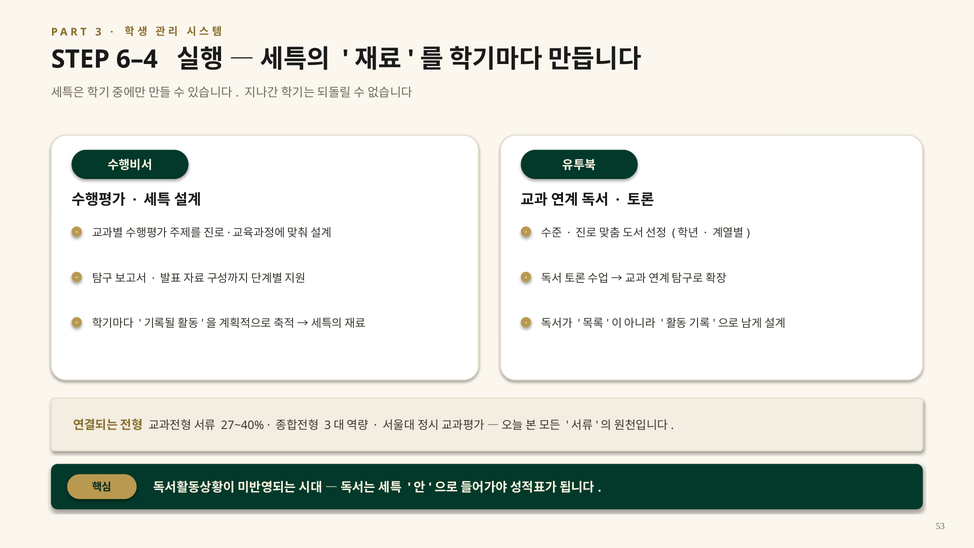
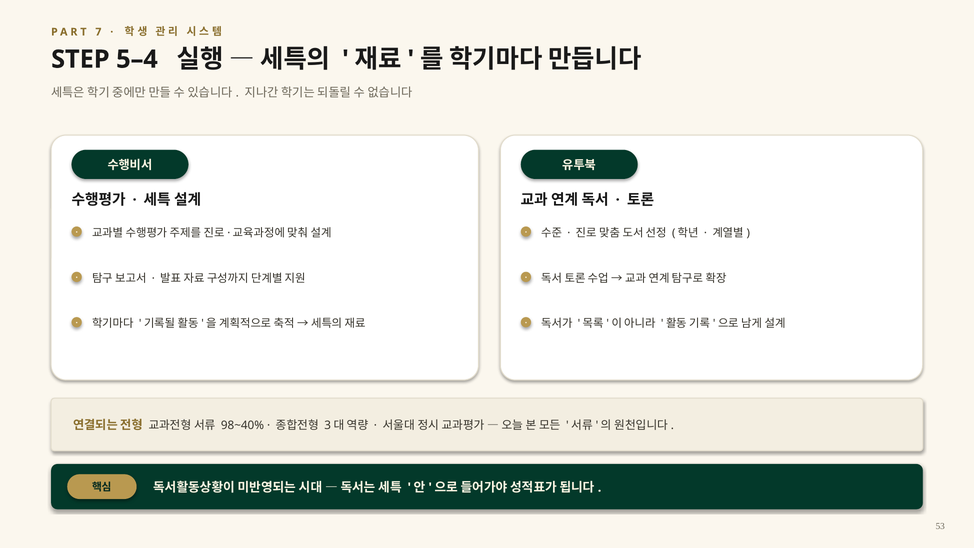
3: 3 -> 7
6–4: 6–4 -> 5–4
27~40%: 27~40% -> 98~40%
